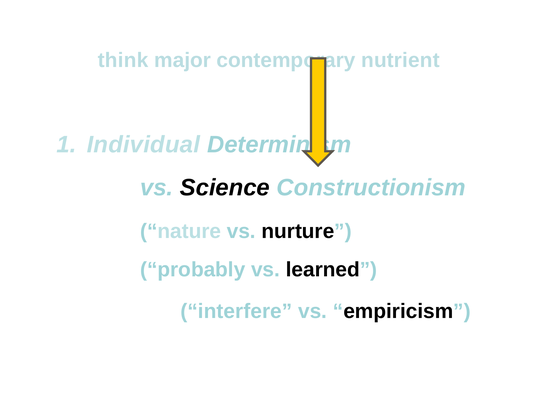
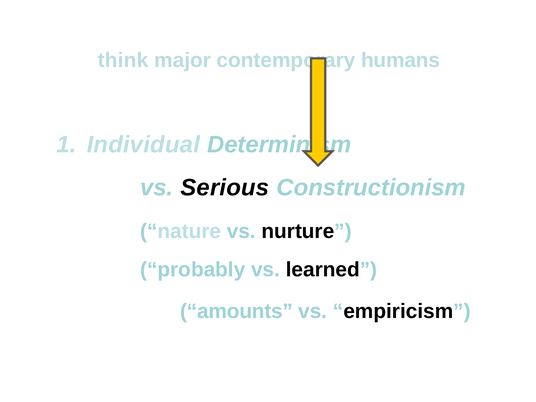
nutrient: nutrient -> humans
Science: Science -> Serious
interfere: interfere -> amounts
